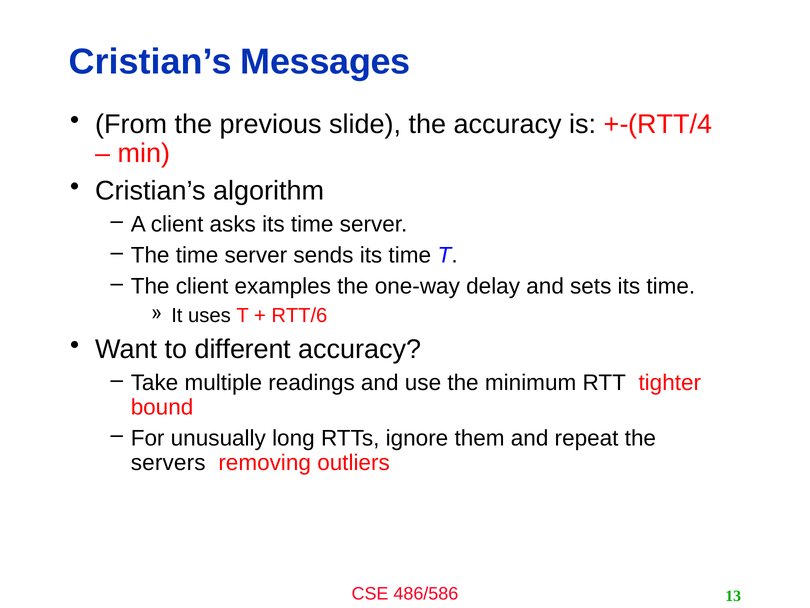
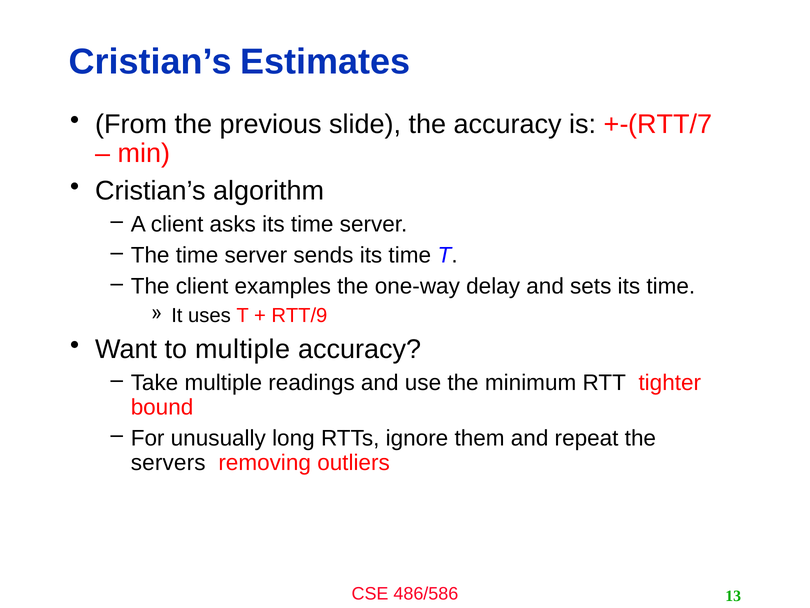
Messages: Messages -> Estimates
+-(RTT/4: +-(RTT/4 -> +-(RTT/7
RTT/6: RTT/6 -> RTT/9
to different: different -> multiple
